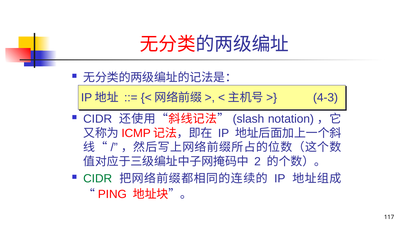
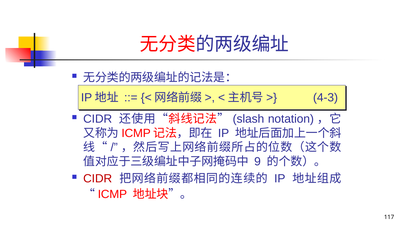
2: 2 -> 9
CIDR at (98, 179) colour: green -> red
PING at (112, 195): PING -> ICMP
